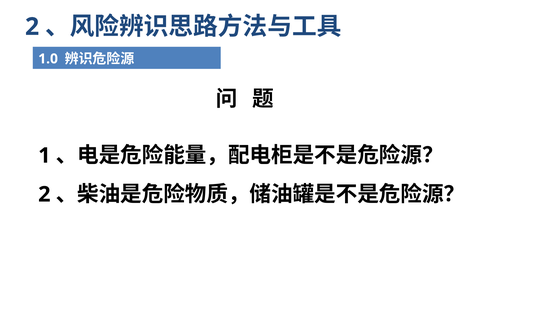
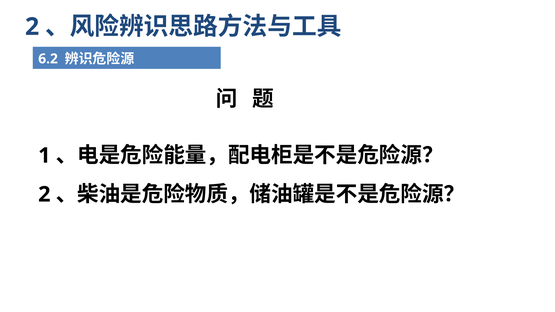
1.0: 1.0 -> 6.2
